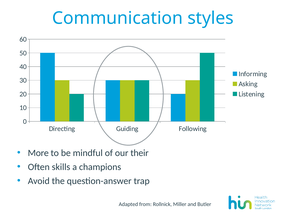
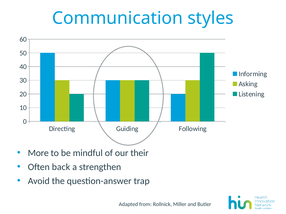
skills: skills -> back
champions: champions -> strengthen
